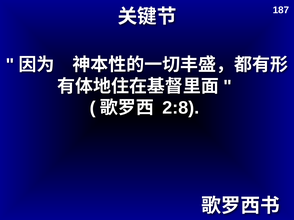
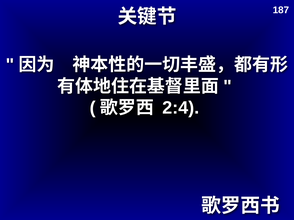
2:8: 2:8 -> 2:4
